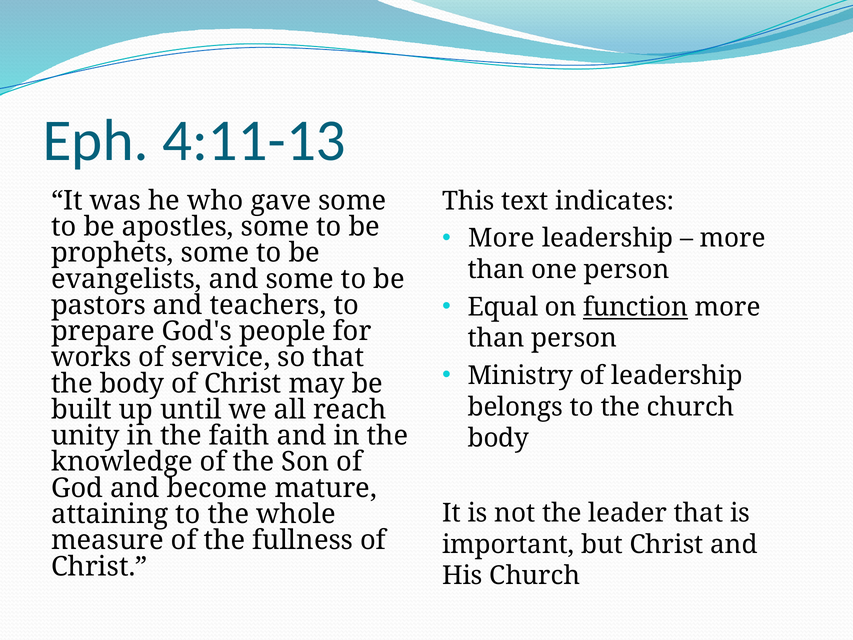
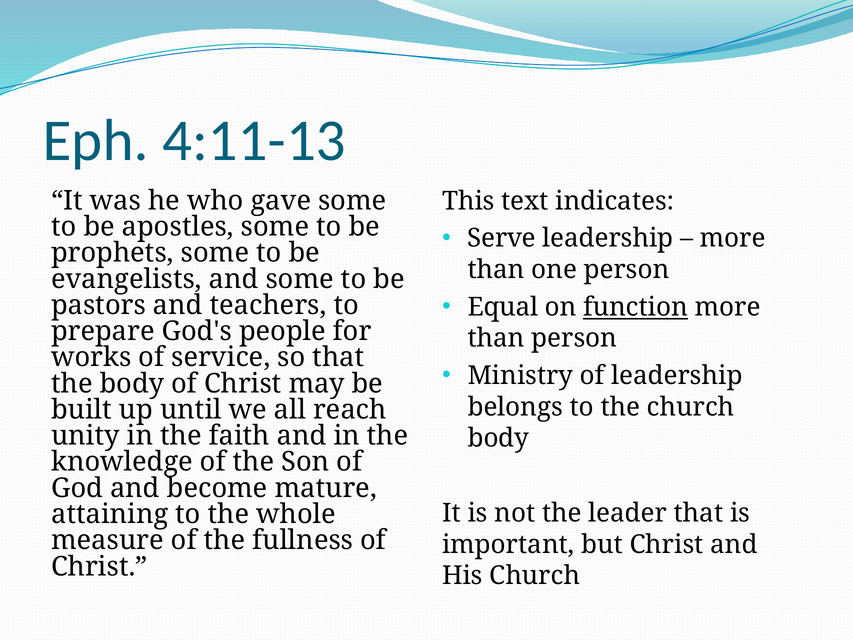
More at (501, 238): More -> Serve
